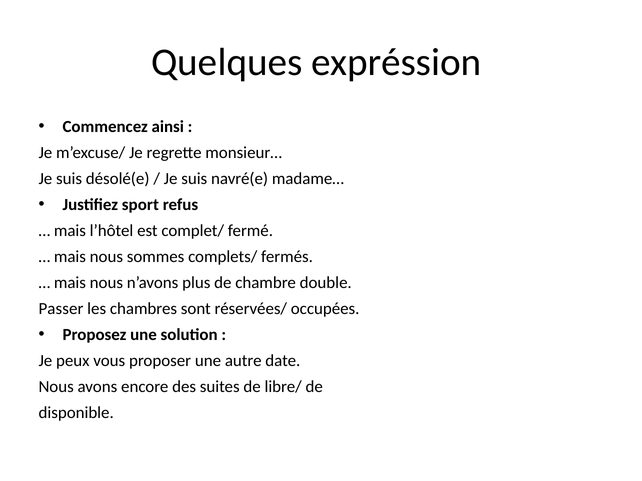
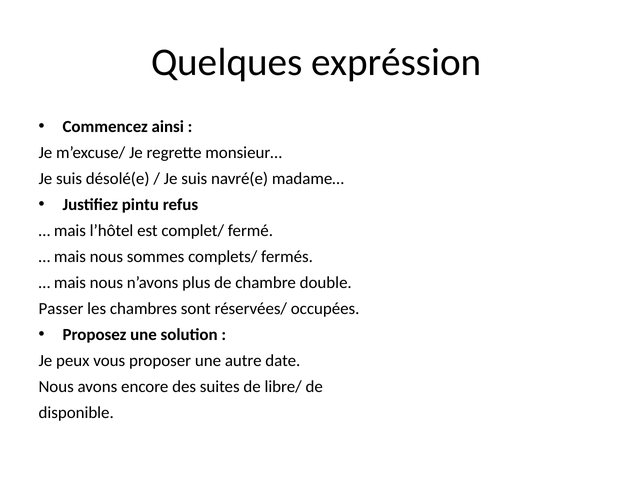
sport: sport -> pintu
